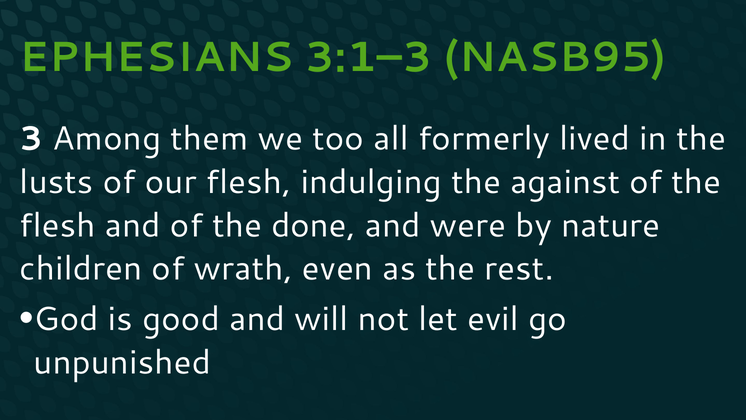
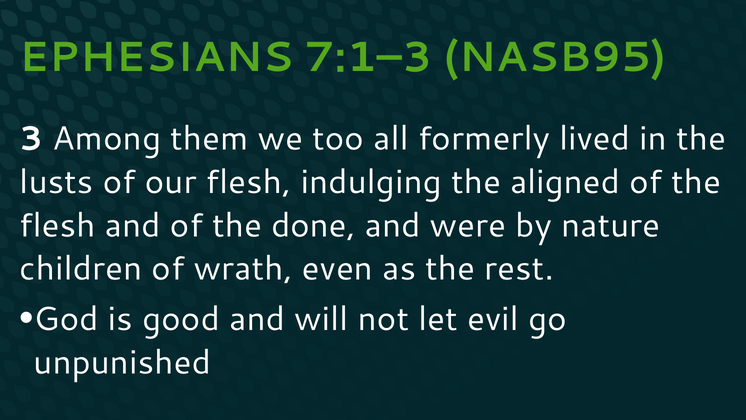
3:1–3: 3:1–3 -> 7:1–3
against: against -> aligned
